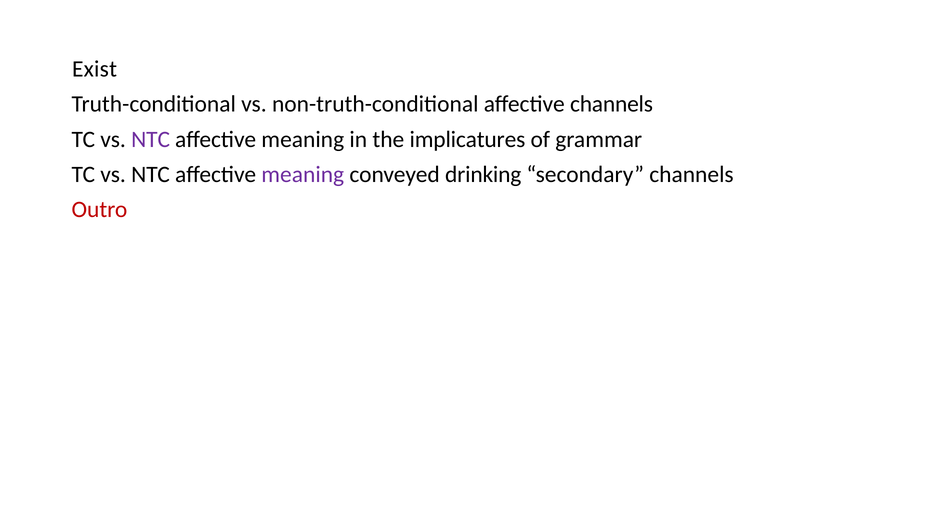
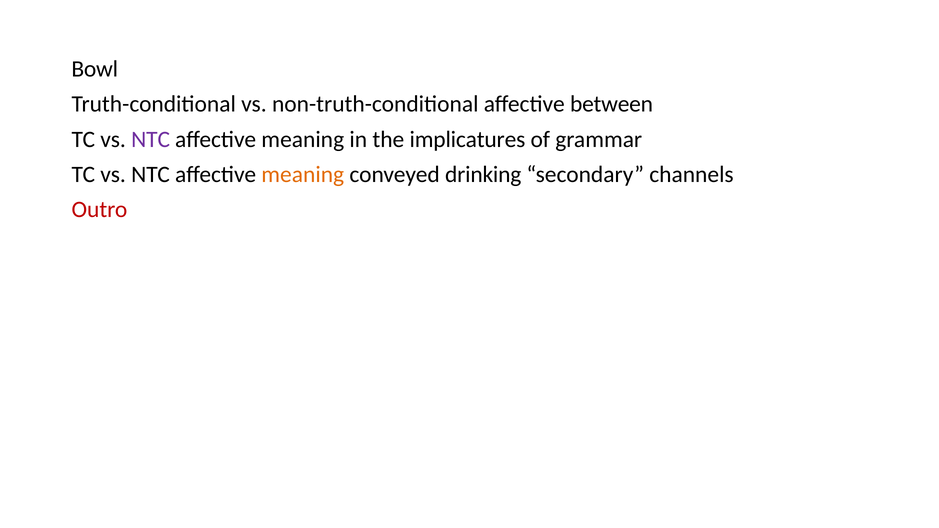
Exist: Exist -> Bowl
affective channels: channels -> between
meaning at (303, 174) colour: purple -> orange
